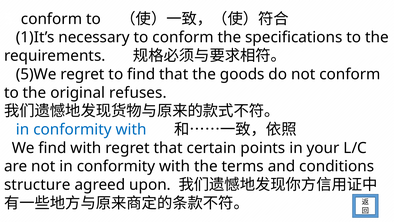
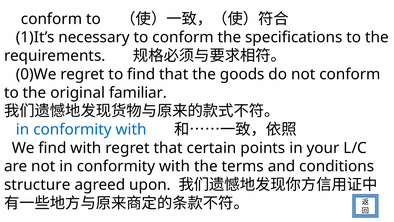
5)We: 5)We -> 0)We
refuses: refuses -> familiar
